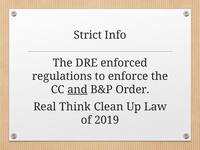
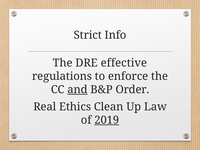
enforced: enforced -> effective
Think: Think -> Ethics
2019 underline: none -> present
